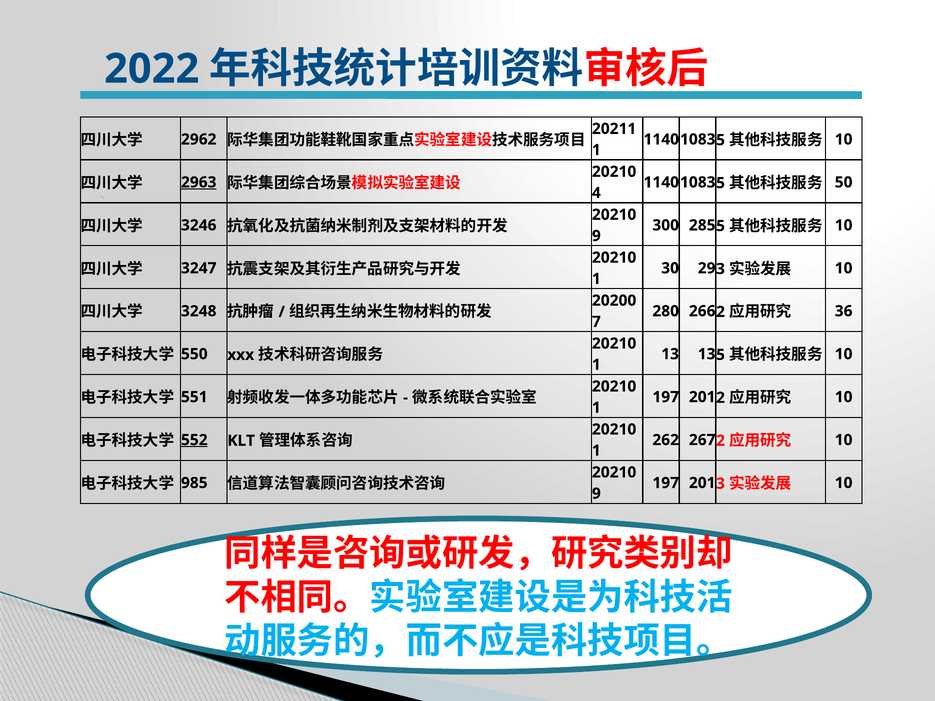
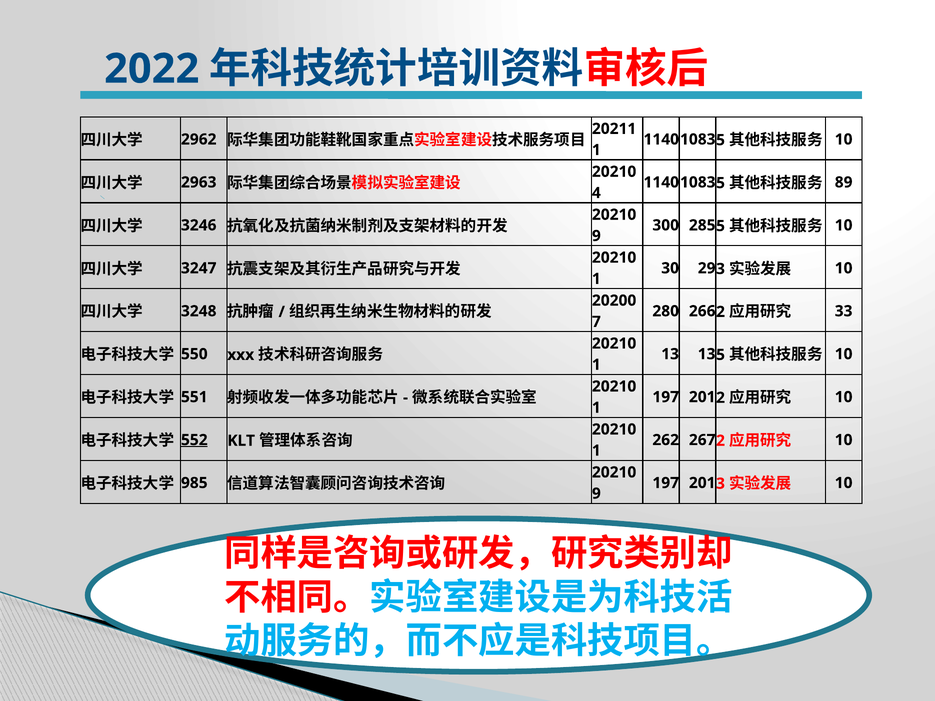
2963 underline: present -> none
50: 50 -> 89
36: 36 -> 33
